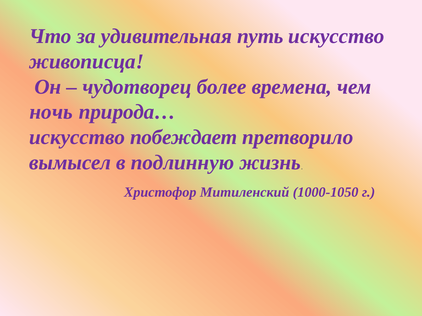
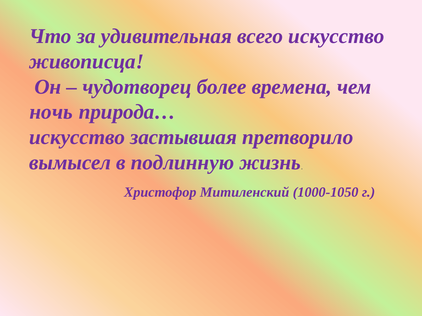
путь: путь -> всего
побеждает: побеждает -> застывшая
